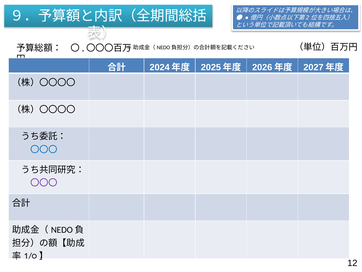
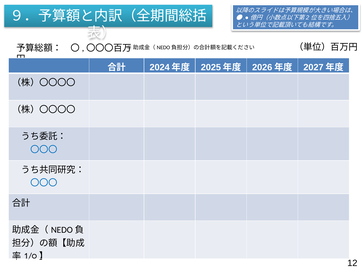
〇〇〇 at (44, 183) colour: purple -> blue
